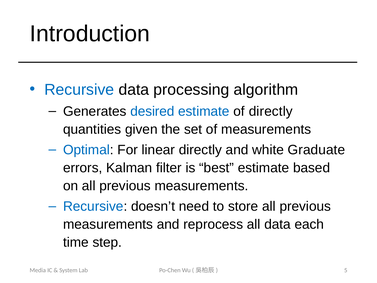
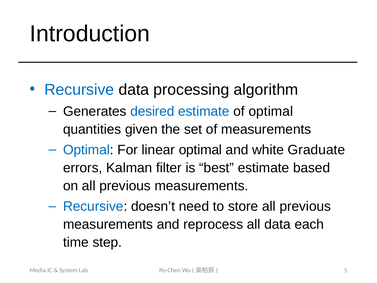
of directly: directly -> optimal
linear directly: directly -> optimal
